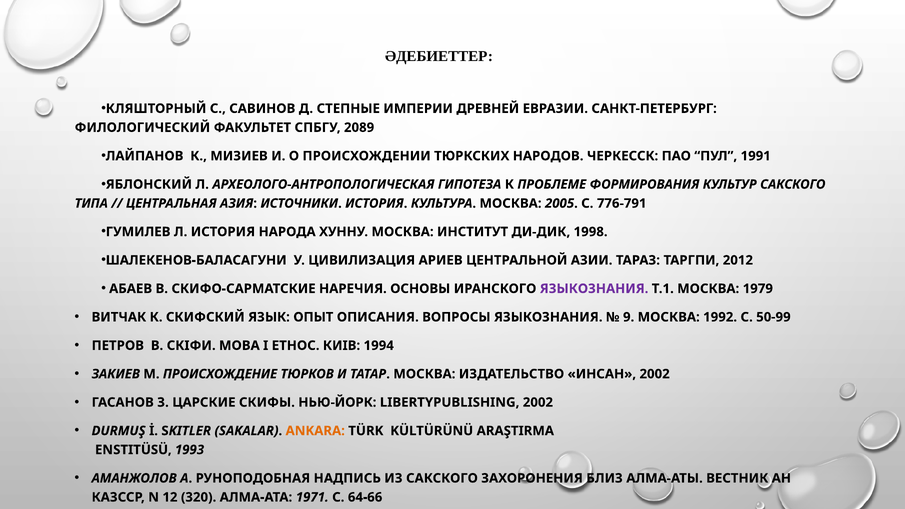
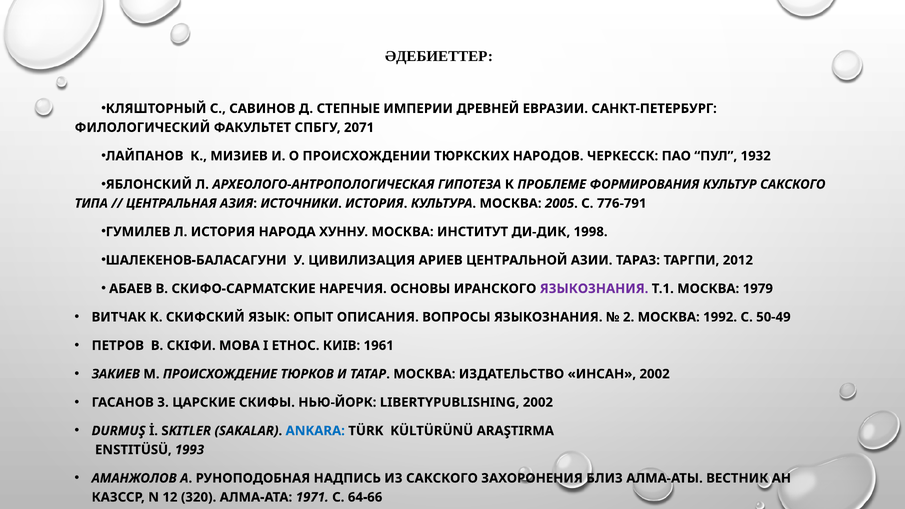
2089: 2089 -> 2071
1991: 1991 -> 1932
9: 9 -> 2
50-99: 50-99 -> 50-49
1994: 1994 -> 1961
ANKARA colour: orange -> blue
